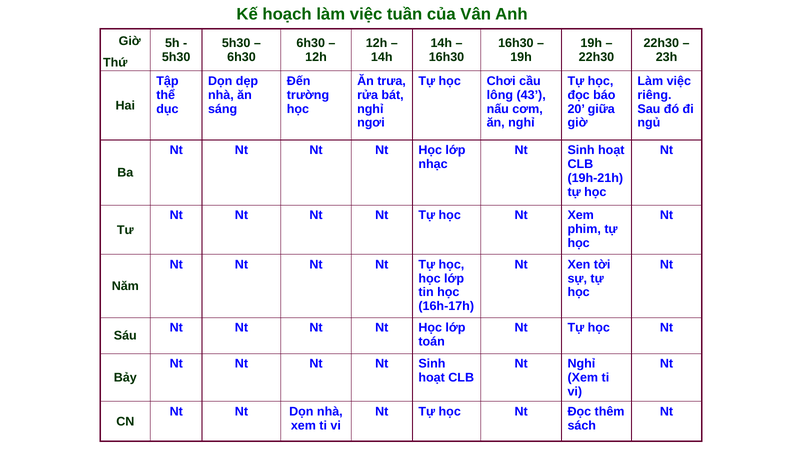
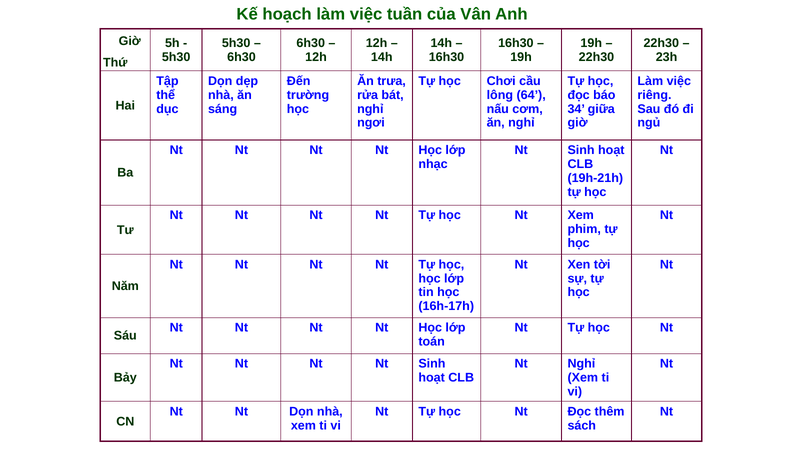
43: 43 -> 64
20: 20 -> 34
